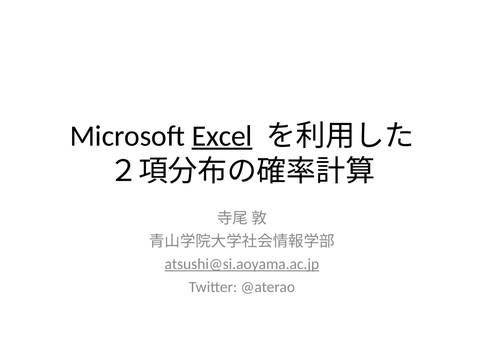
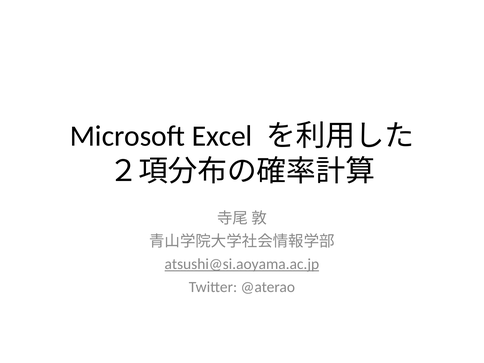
Excel underline: present -> none
